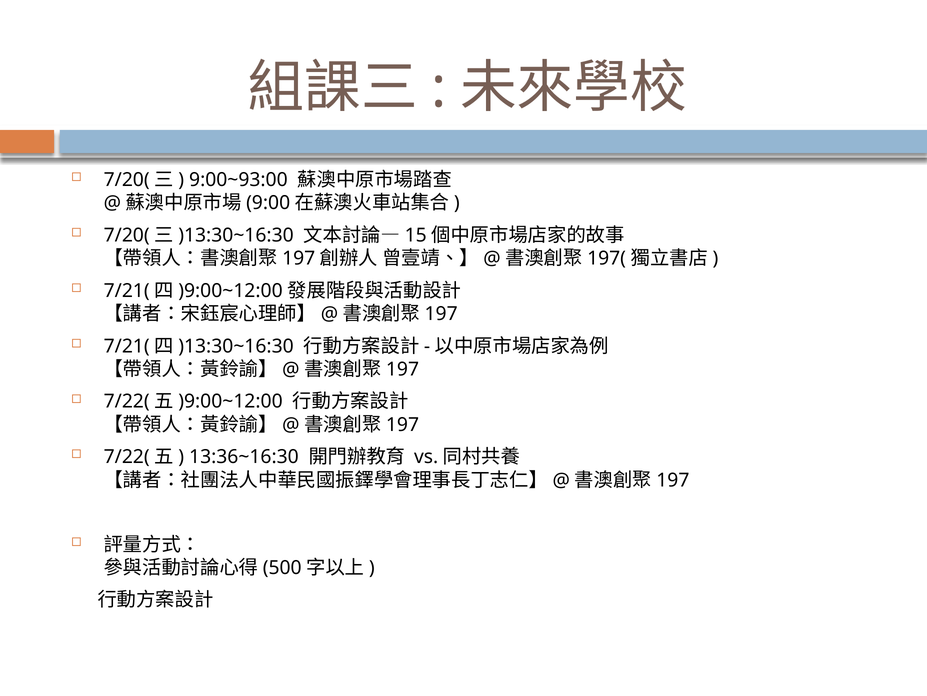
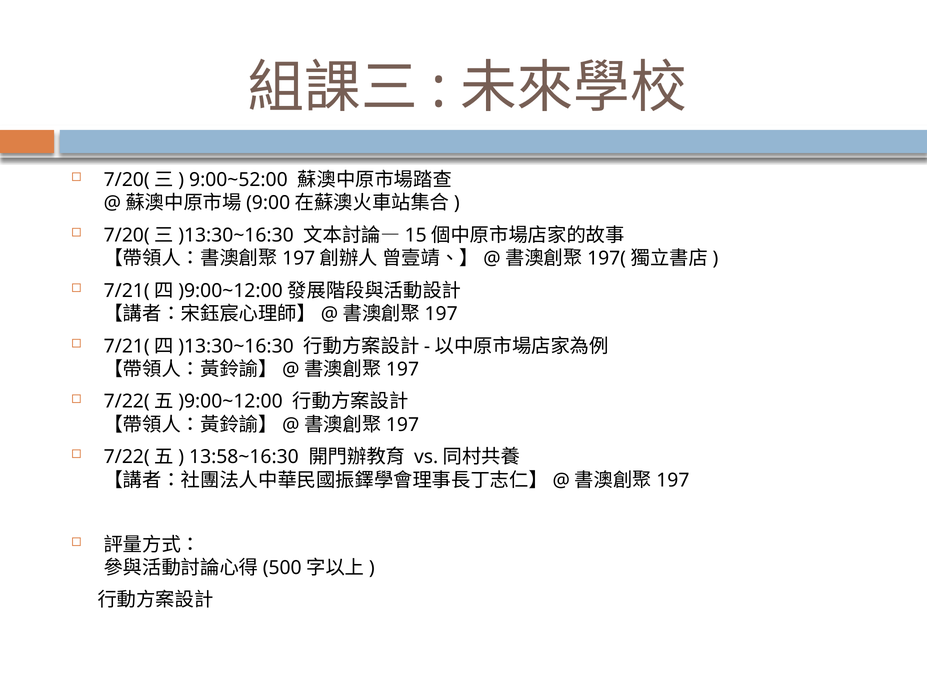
9:00~93:00: 9:00~93:00 -> 9:00~52:00
13:36~16:30: 13:36~16:30 -> 13:58~16:30
